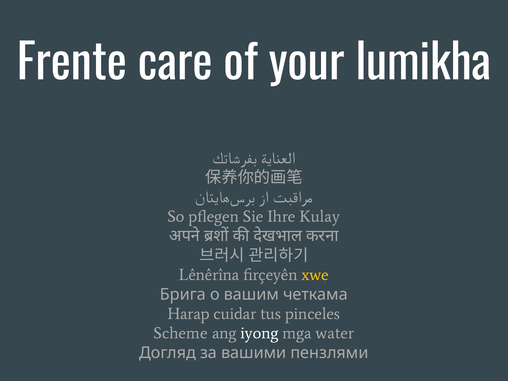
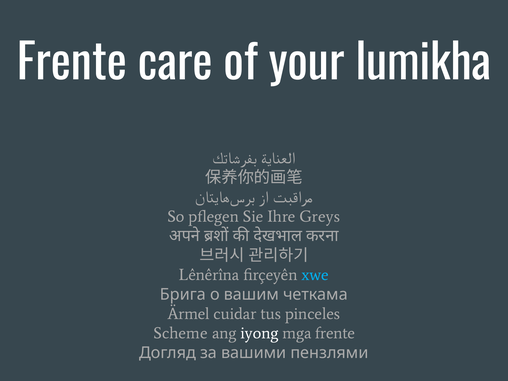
Kulay: Kulay -> Greys
xwe colour: yellow -> light blue
Harap: Harap -> Ärmel
mga water: water -> frente
